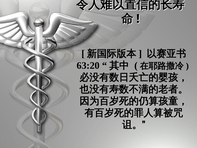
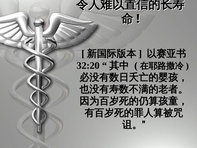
63:20: 63:20 -> 32:20
